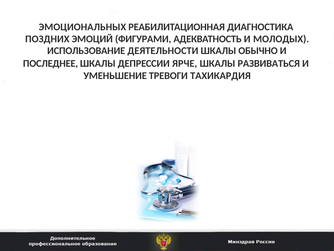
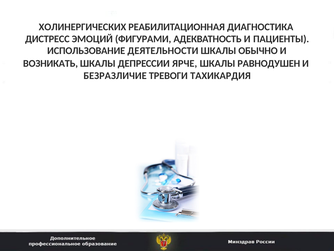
ЭМОЦИОНАЛЬНЫХ: ЭМОЦИОНАЛЬНЫХ -> ХОЛИНЕРГИЧЕСКИХ
ПОЗДНИХ: ПОЗДНИХ -> ДИСТРЕСС
МОЛОДЫХ: МОЛОДЫХ -> ПАЦИЕНТЫ
ПОСЛЕДНЕЕ: ПОСЛЕДНЕЕ -> ВОЗНИКАТЬ
РАЗВИВАТЬСЯ: РАЗВИВАТЬСЯ -> РАВНОДУШЕН
УМЕНЬШЕНИЕ: УМЕНЬШЕНИЕ -> БЕЗРАЗЛИЧИЕ
